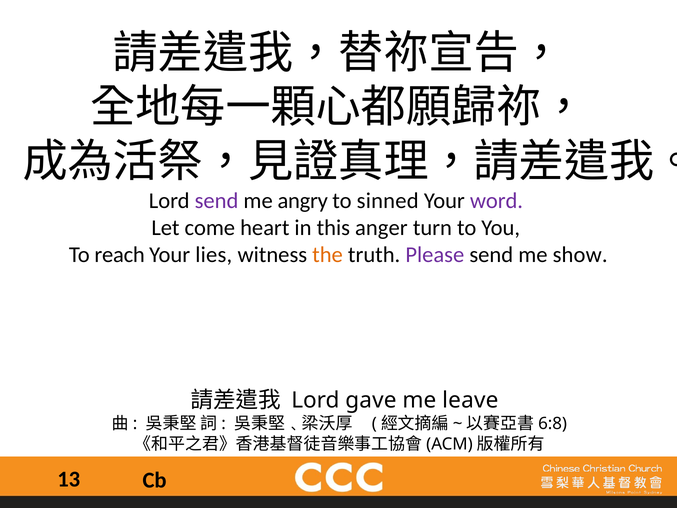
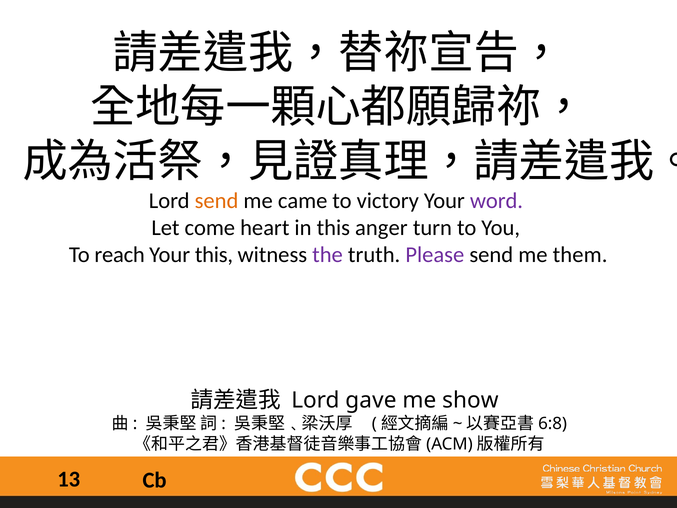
send at (217, 201) colour: purple -> orange
angry: angry -> came
sinned: sinned -> victory
Your lies: lies -> this
the colour: orange -> purple
show: show -> them
leave: leave -> show
